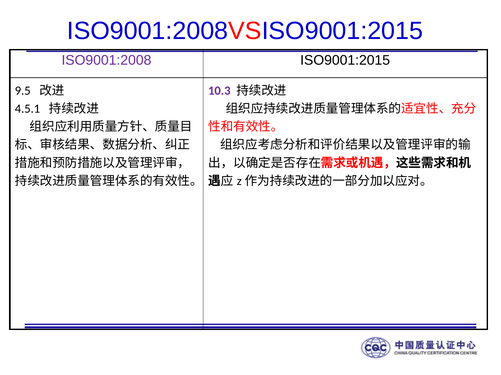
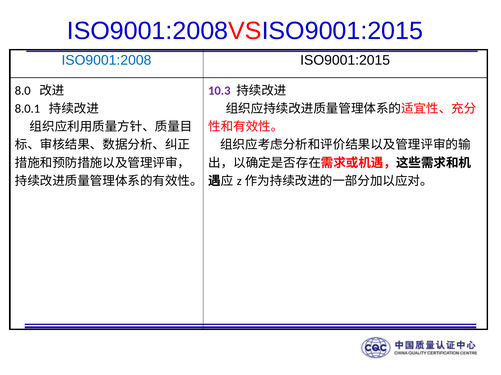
ISO9001:2008 colour: purple -> blue
9.5: 9.5 -> 8.0
4.5.1: 4.5.1 -> 8.0.1
